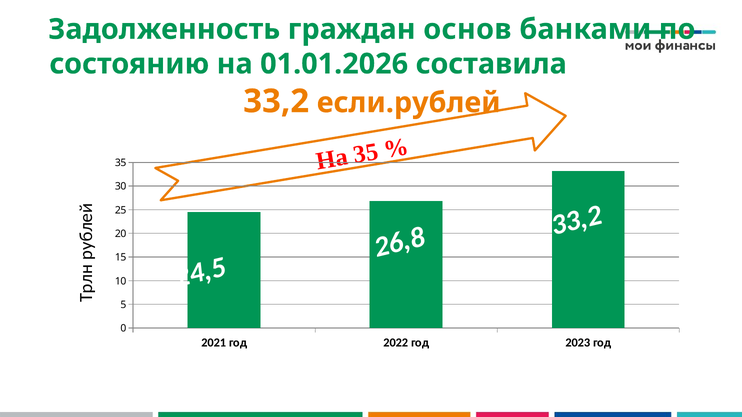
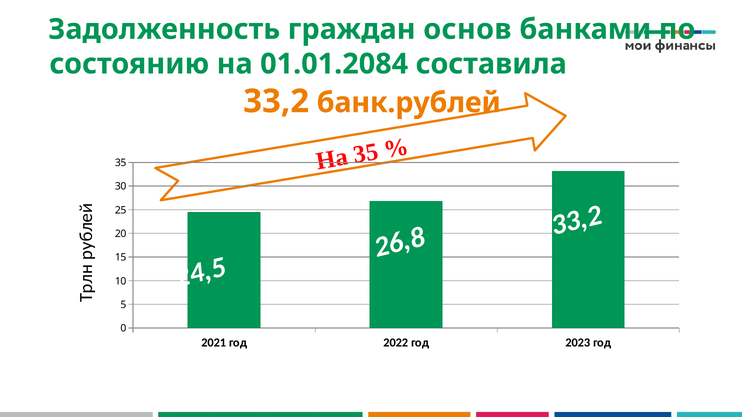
01.01.2026: 01.01.2026 -> 01.01.2084
если.рублей: если.рублей -> банк.рублей
